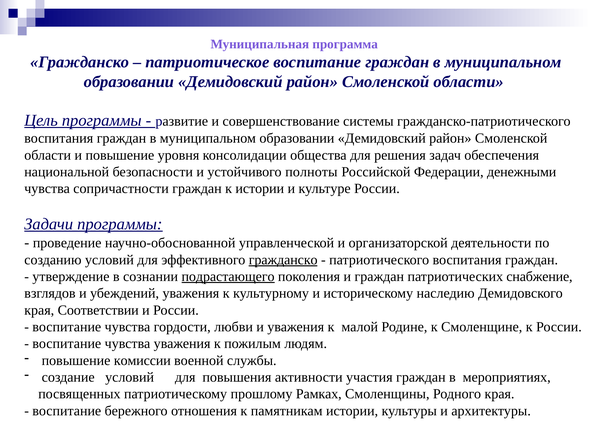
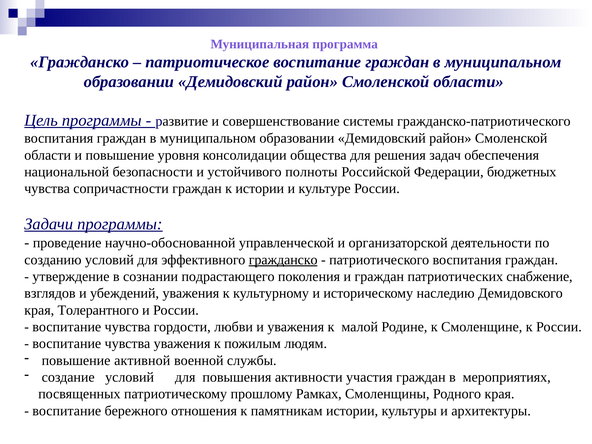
денежными: денежными -> бюджетных
подрастающего underline: present -> none
Соответствии: Соответствии -> Толерантного
комиссии: комиссии -> активной
